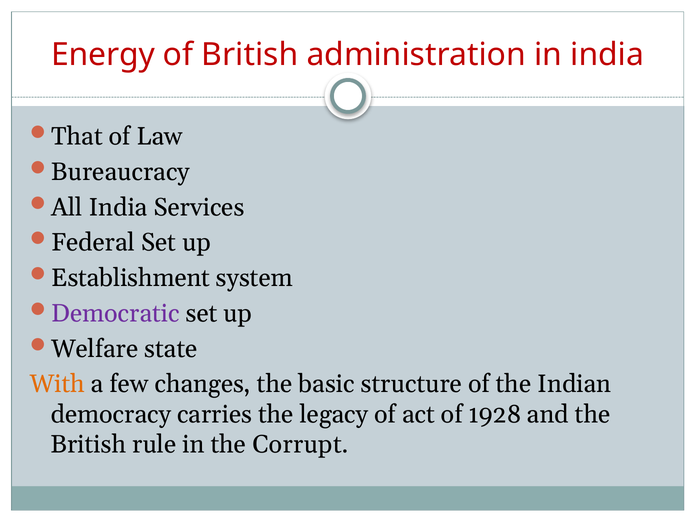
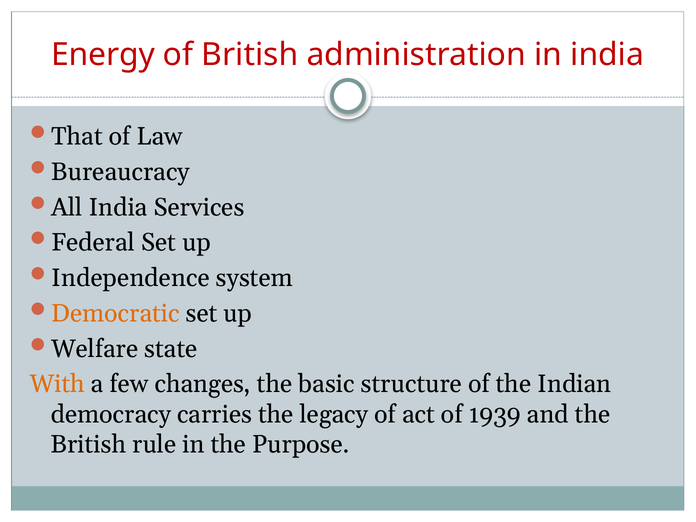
Establishment: Establishment -> Independence
Democratic colour: purple -> orange
1928: 1928 -> 1939
Corrupt: Corrupt -> Purpose
